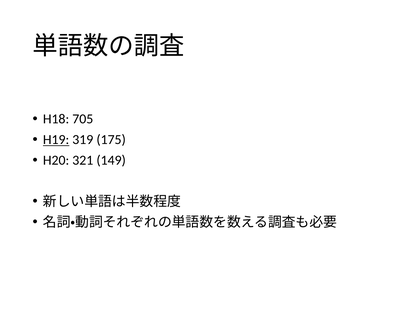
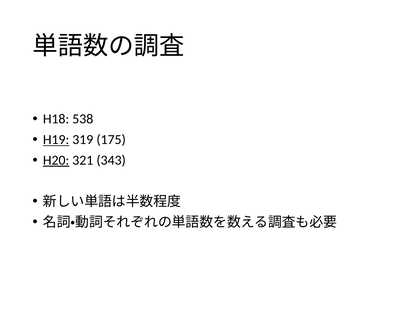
705: 705 -> 538
H20 underline: none -> present
149: 149 -> 343
